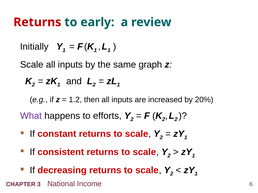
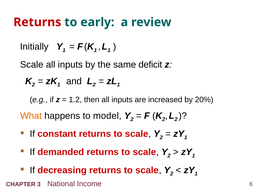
graph: graph -> deficit
What colour: purple -> orange
efforts: efforts -> model
consistent: consistent -> demanded
